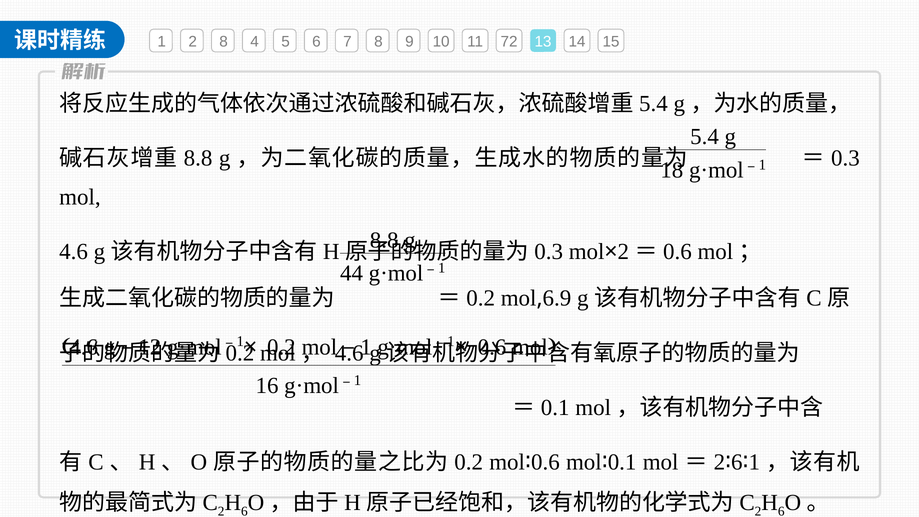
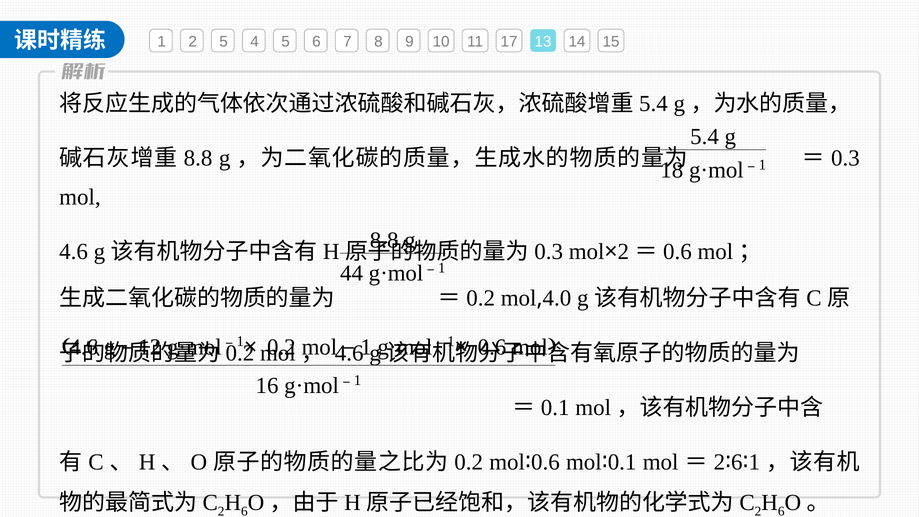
2 8: 8 -> 5
72: 72 -> 17
6.9: 6.9 -> 4.0
